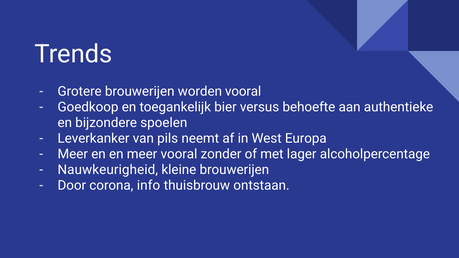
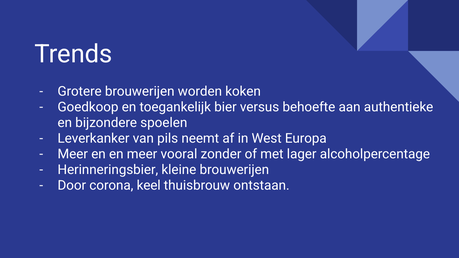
worden vooral: vooral -> koken
Nauwkeurigheid: Nauwkeurigheid -> Herinneringsbier
info: info -> keel
